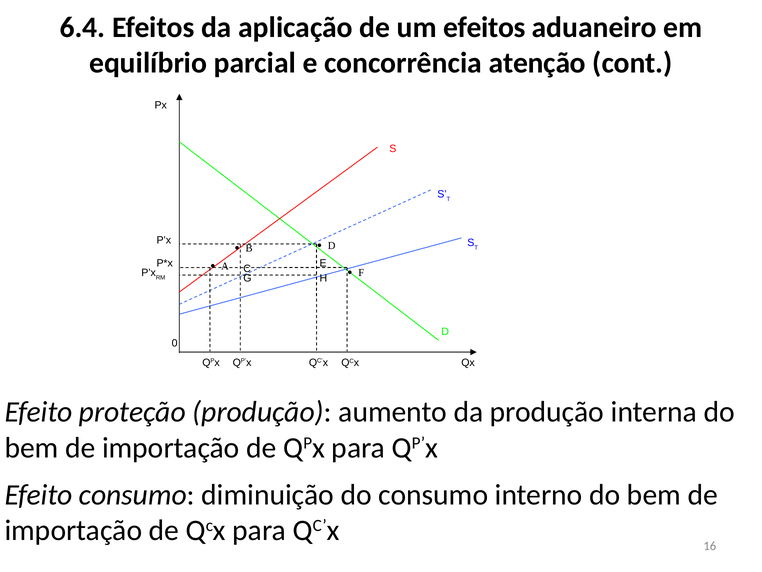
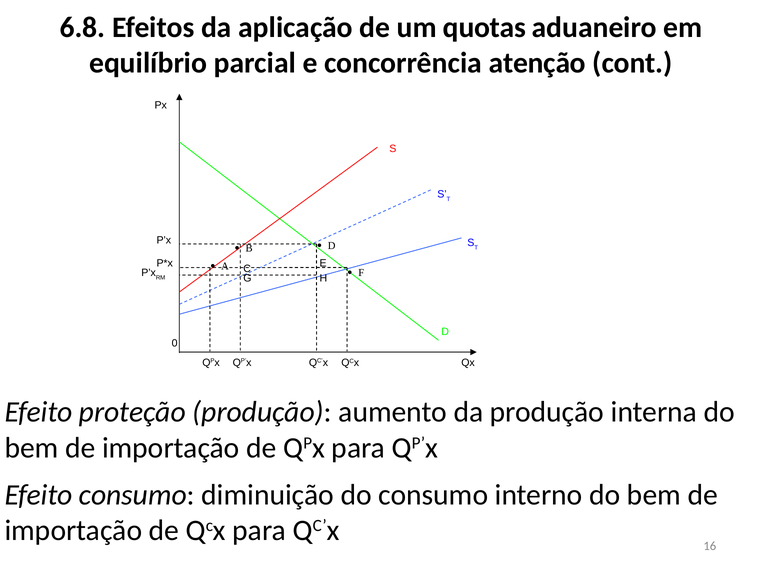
6.4: 6.4 -> 6.8
um efeitos: efeitos -> quotas
